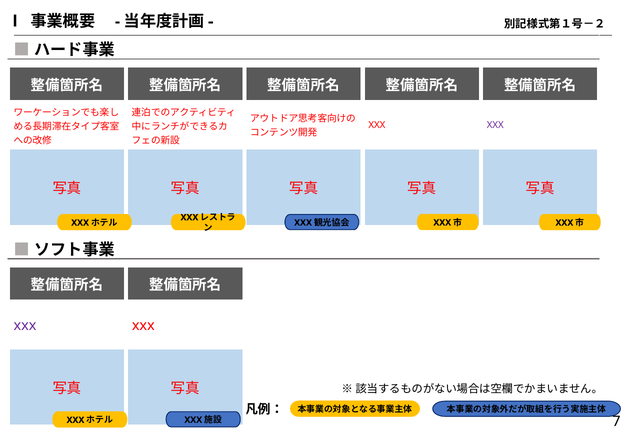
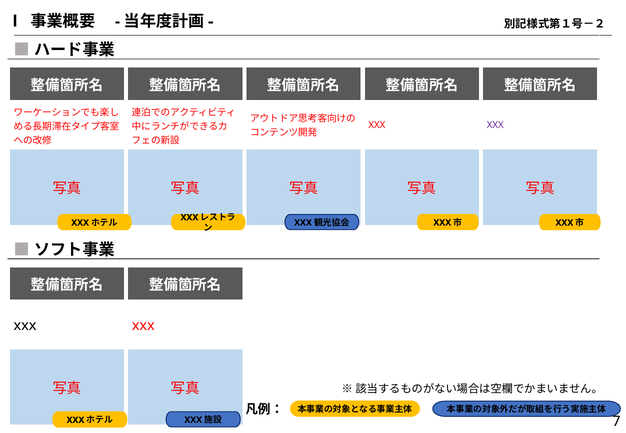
xxx at (25, 326) colour: purple -> black
